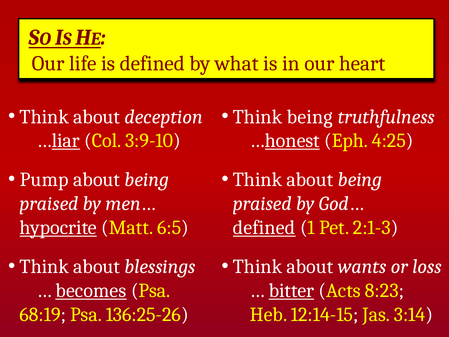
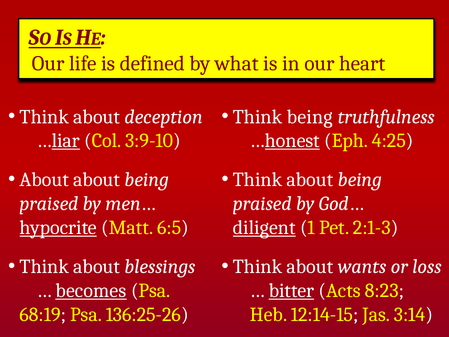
Pump at (44, 180): Pump -> About
defined at (264, 228): defined -> diligent
